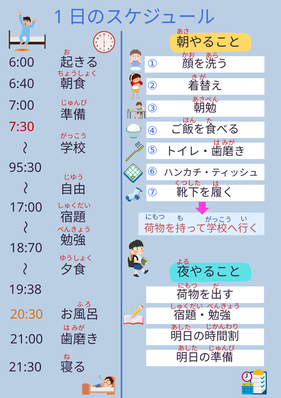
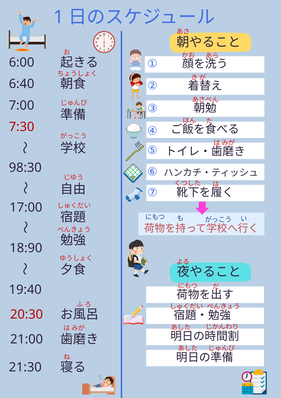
95:30: 95:30 -> 98:30
18:70: 18:70 -> 18:90
19:38: 19:38 -> 19:40
20:30 colour: orange -> red
